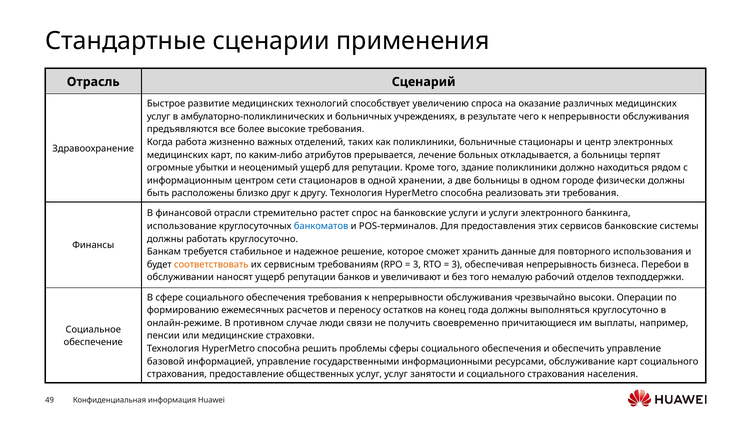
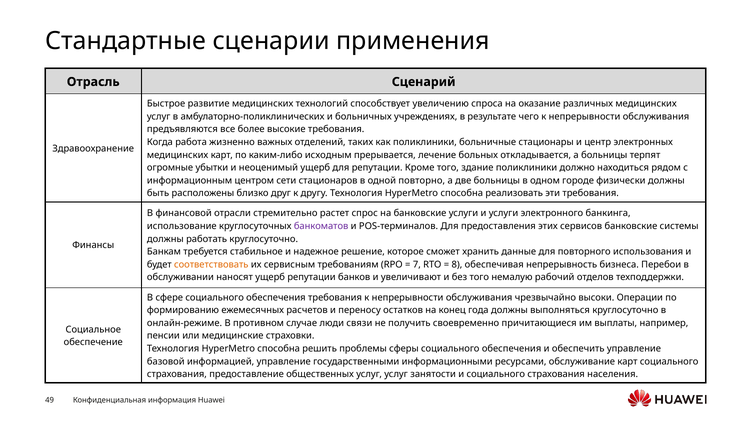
атрибутов: атрибутов -> исходным
хранении: хранении -> повторно
банкоматов colour: blue -> purple
3 at (417, 264): 3 -> 7
3 at (457, 264): 3 -> 8
